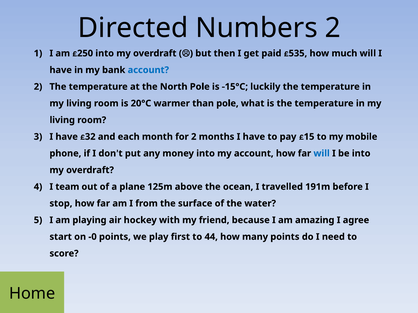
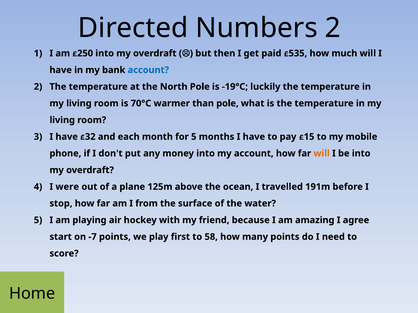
-15°C: -15°C -> -19°C
20°C: 20°C -> 70°C
for 2: 2 -> 5
will at (322, 154) colour: blue -> orange
team: team -> were
-0: -0 -> -7
44: 44 -> 58
